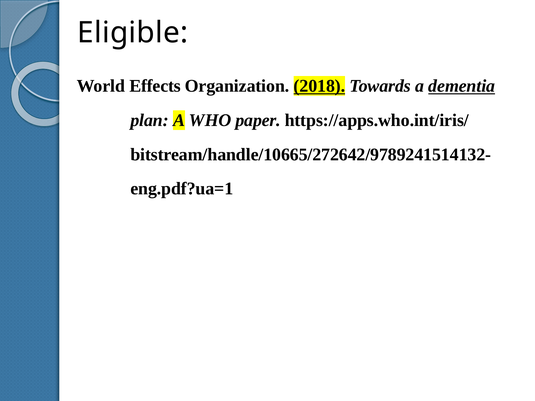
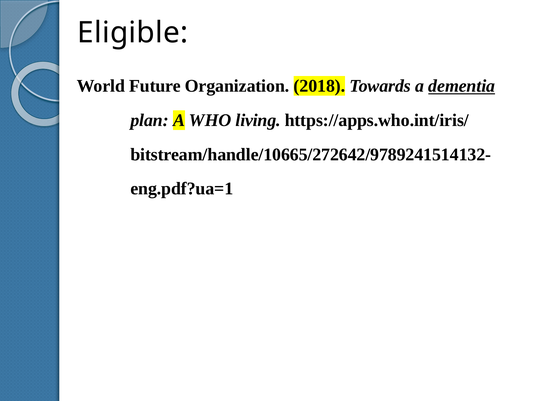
Effects: Effects -> Future
2018 underline: present -> none
paper: paper -> living
